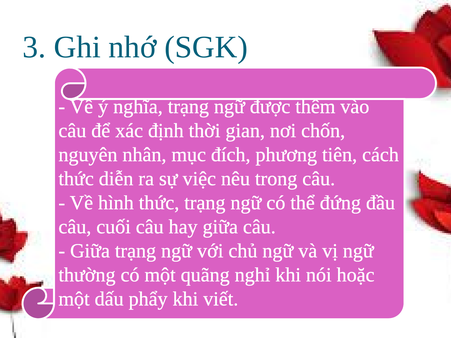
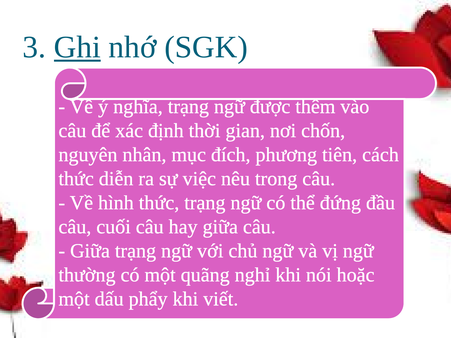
Ghi underline: none -> present
